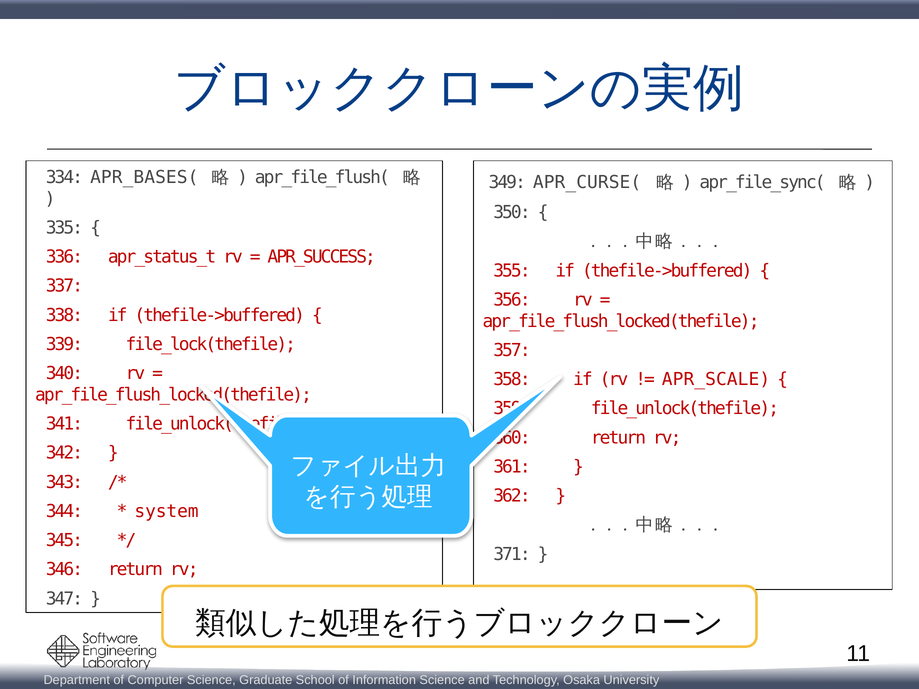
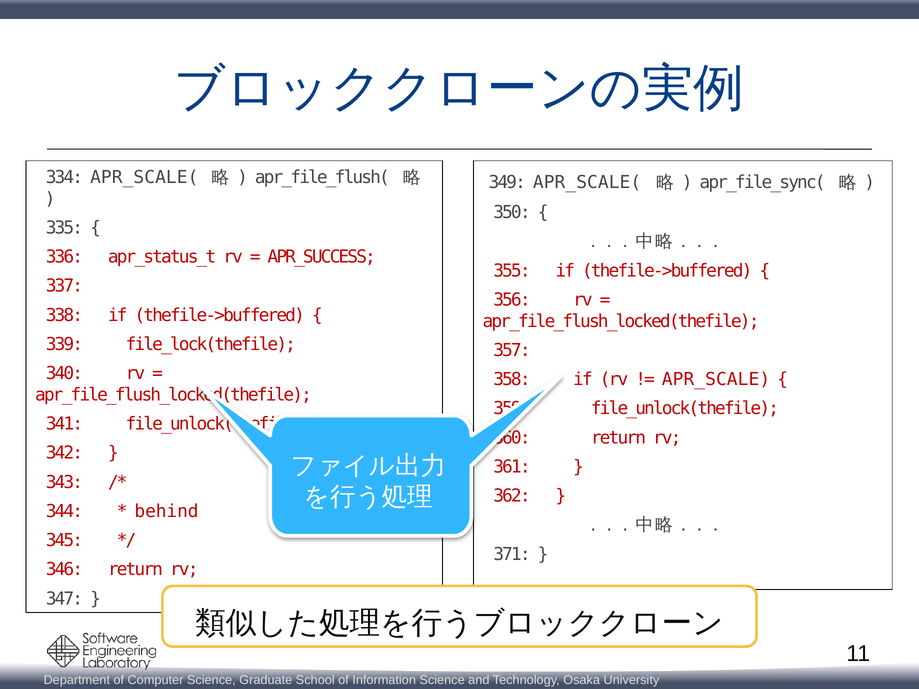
334 APR_BASES(: APR_BASES( -> APR_SCALE(
349 APR_CURSE(: APR_CURSE( -> APR_SCALE(
system: system -> behind
